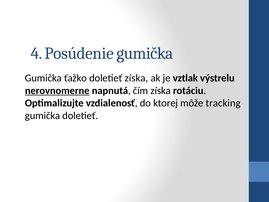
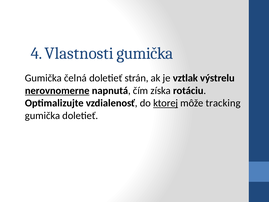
Posúdenie: Posúdenie -> Vlastnosti
ťažko: ťažko -> čelná
doletieť získa: získa -> strán
ktorej underline: none -> present
